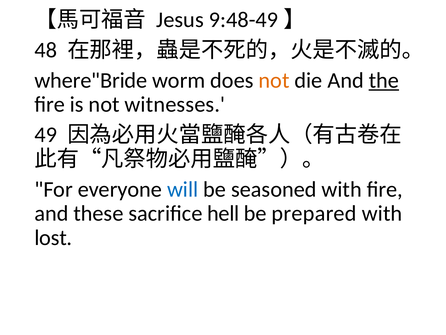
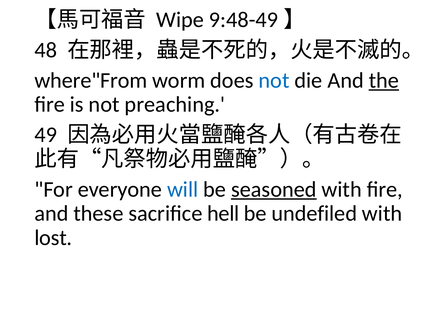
Jesus: Jesus -> Wipe
where"Bride: where"Bride -> where"From
not at (274, 80) colour: orange -> blue
witnesses: witnesses -> preaching
seasoned underline: none -> present
prepared: prepared -> undefiled
